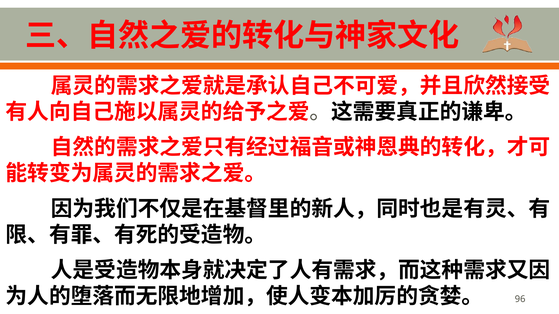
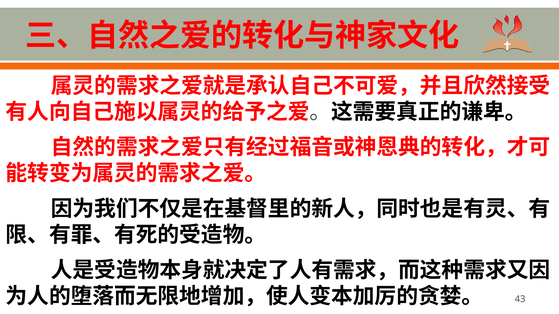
96: 96 -> 43
